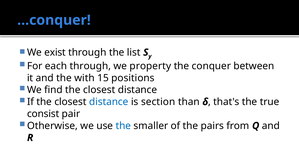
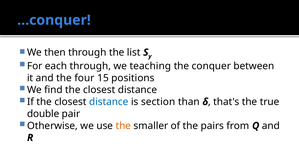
exist: exist -> then
property: property -> teaching
with: with -> four
consist: consist -> double
the at (123, 126) colour: blue -> orange
